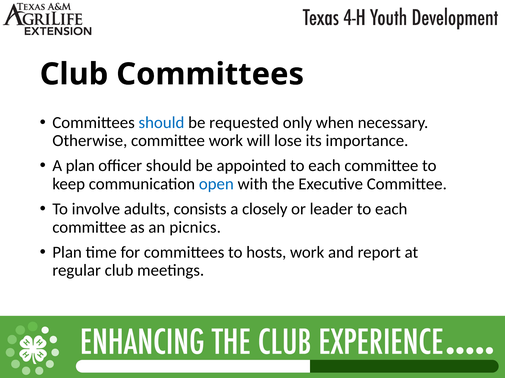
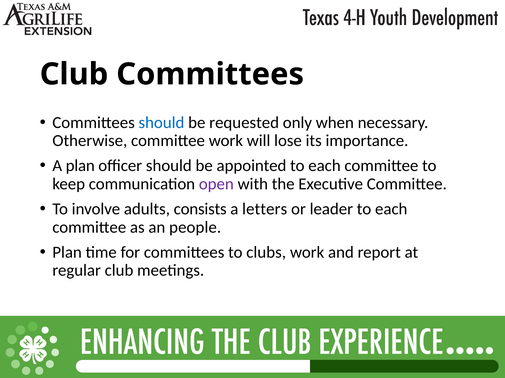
open colour: blue -> purple
closely: closely -> letters
picnics: picnics -> people
hosts: hosts -> clubs
